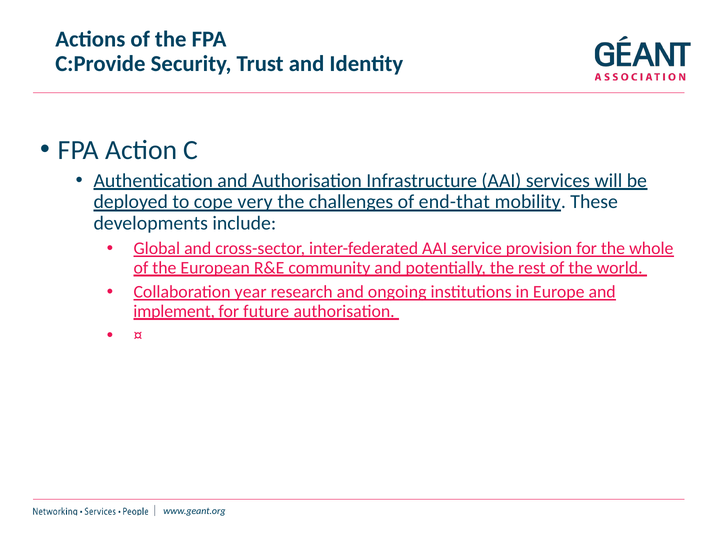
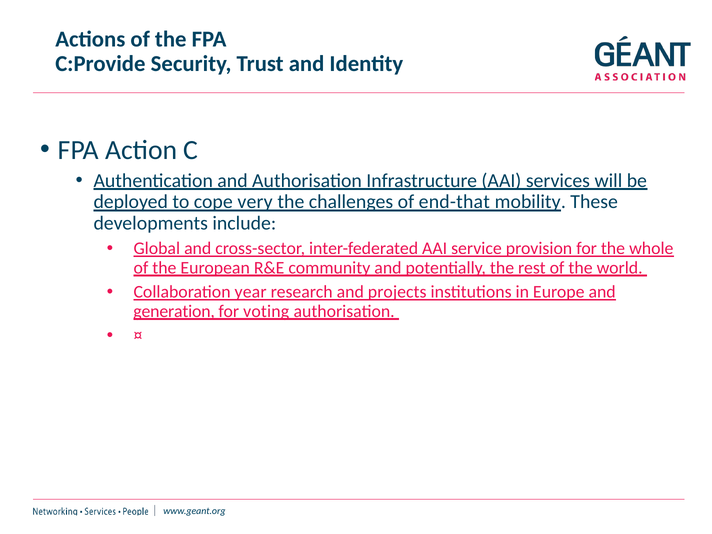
ongoing: ongoing -> projects
implement: implement -> generation
future: future -> voting
